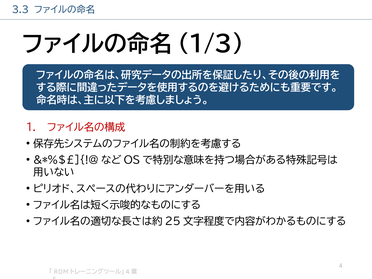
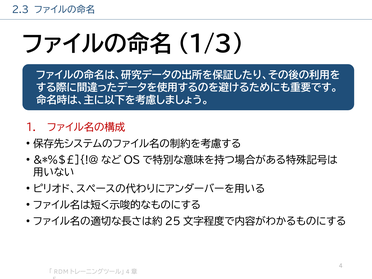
3.3: 3.3 -> 2.3
